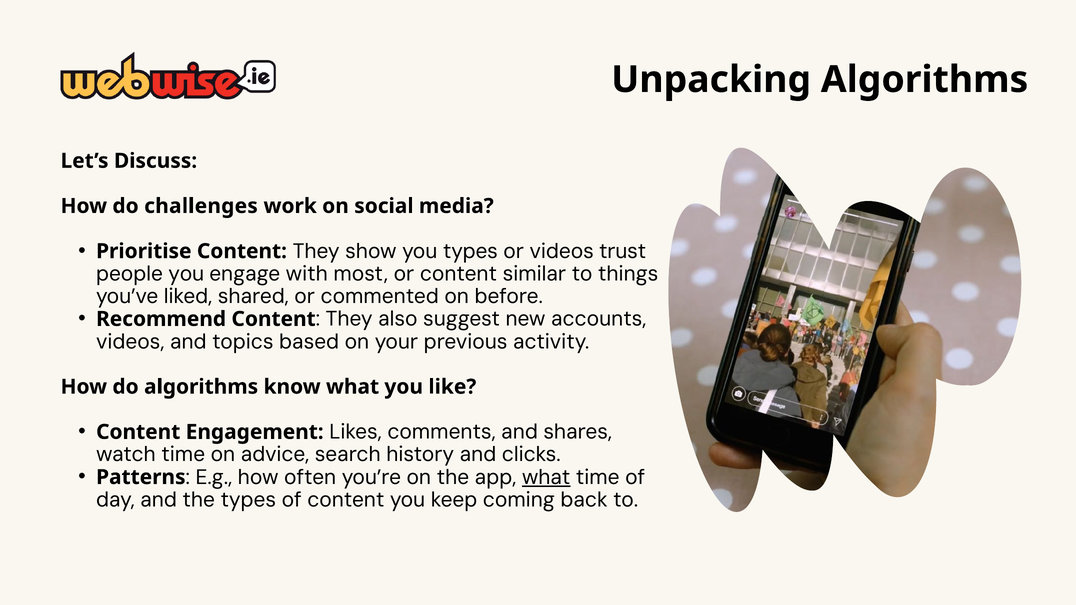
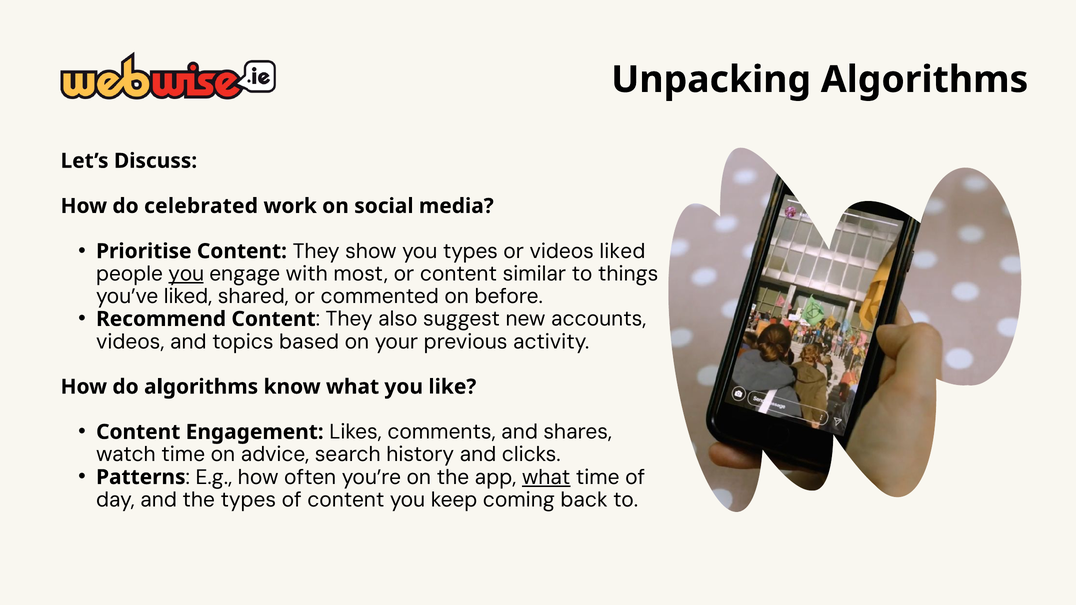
challenges: challenges -> celebrated
videos trust: trust -> liked
you at (186, 274) underline: none -> present
